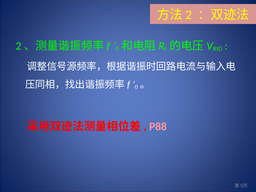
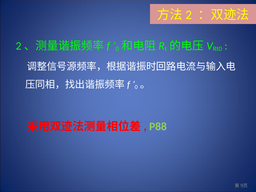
P88 colour: pink -> light green
